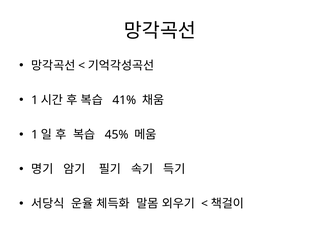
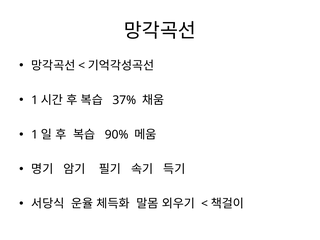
41%: 41% -> 37%
45%: 45% -> 90%
